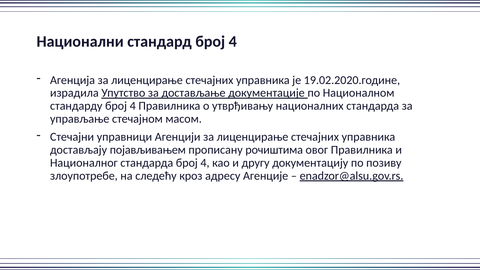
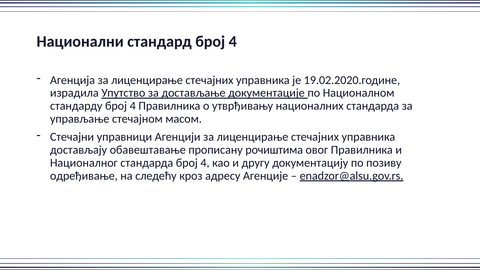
појављивањем: појављивањем -> обавештавање
злоупотребе: злоупотребе -> одређивање
